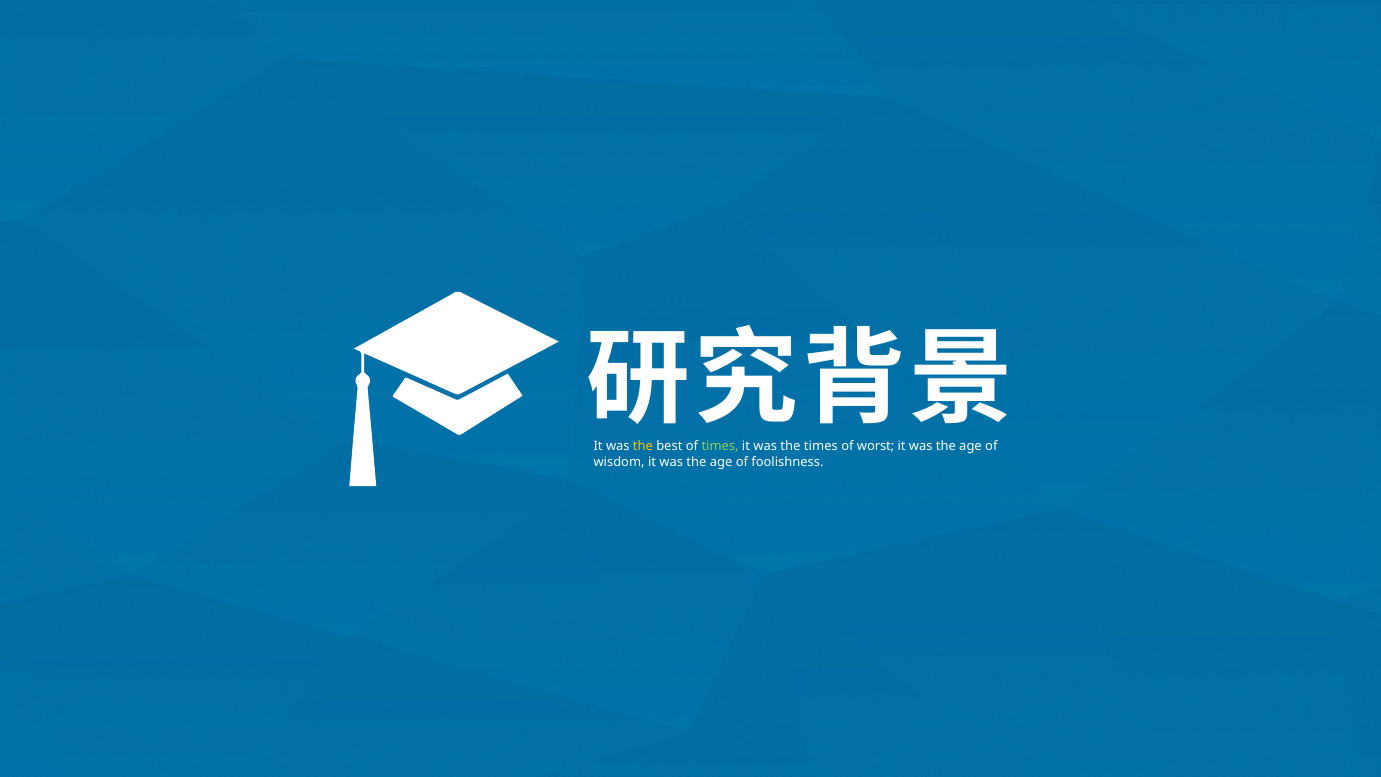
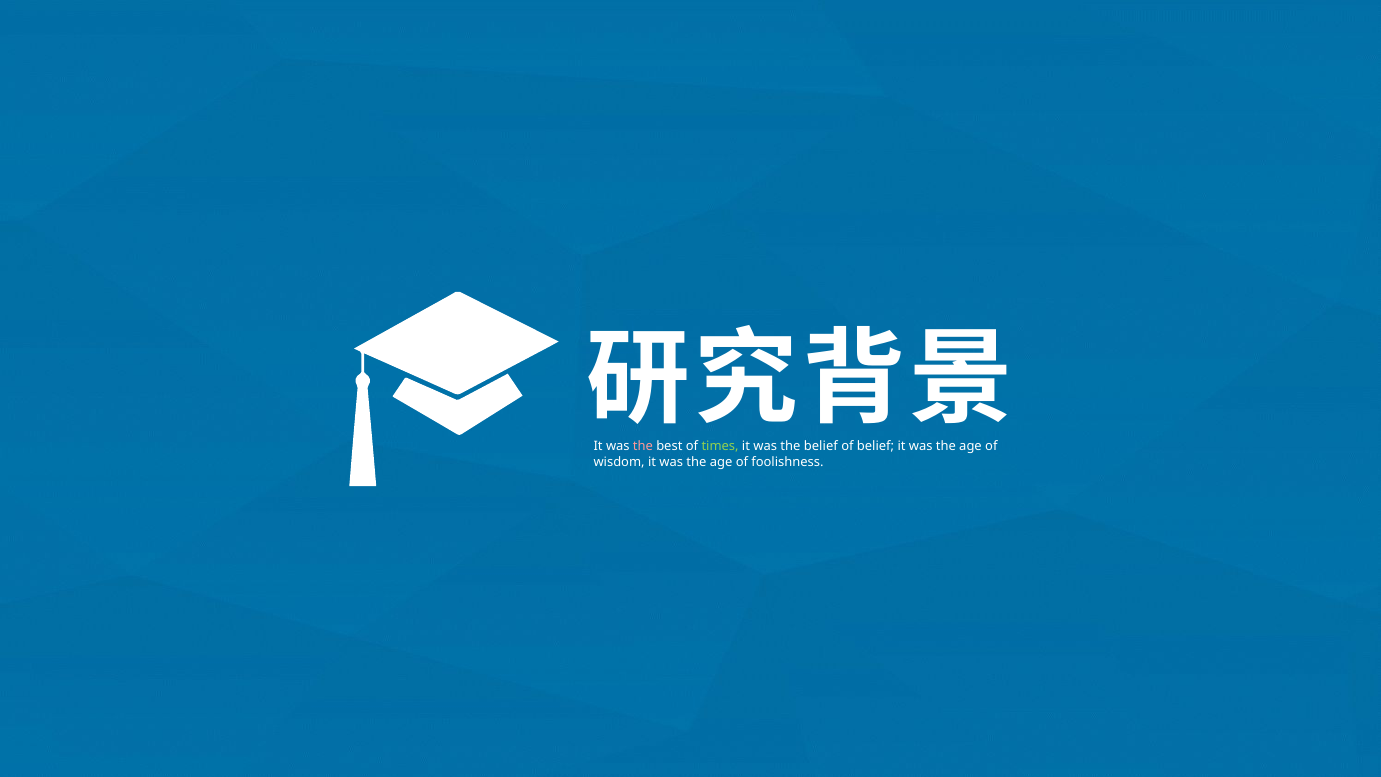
the at (643, 446) colour: yellow -> pink
the times: times -> belief
of worst: worst -> belief
